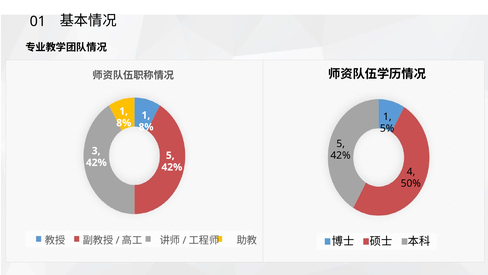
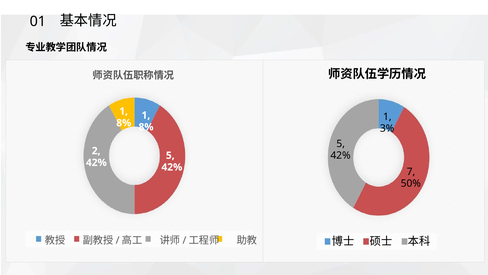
5%: 5% -> 3%
3: 3 -> 2
4: 4 -> 7
